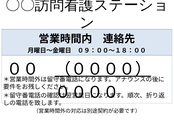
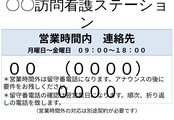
（００００） underline: present -> none
